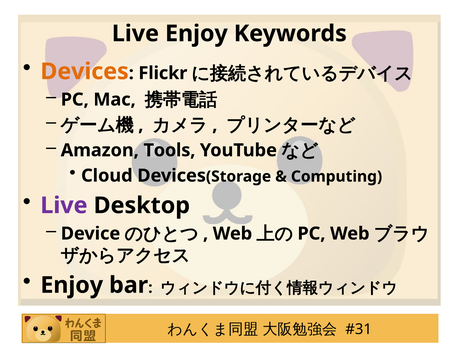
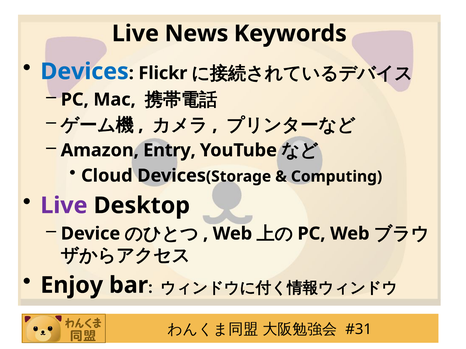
Live Enjoy: Enjoy -> News
Devices colour: orange -> blue
Tools: Tools -> Entry
